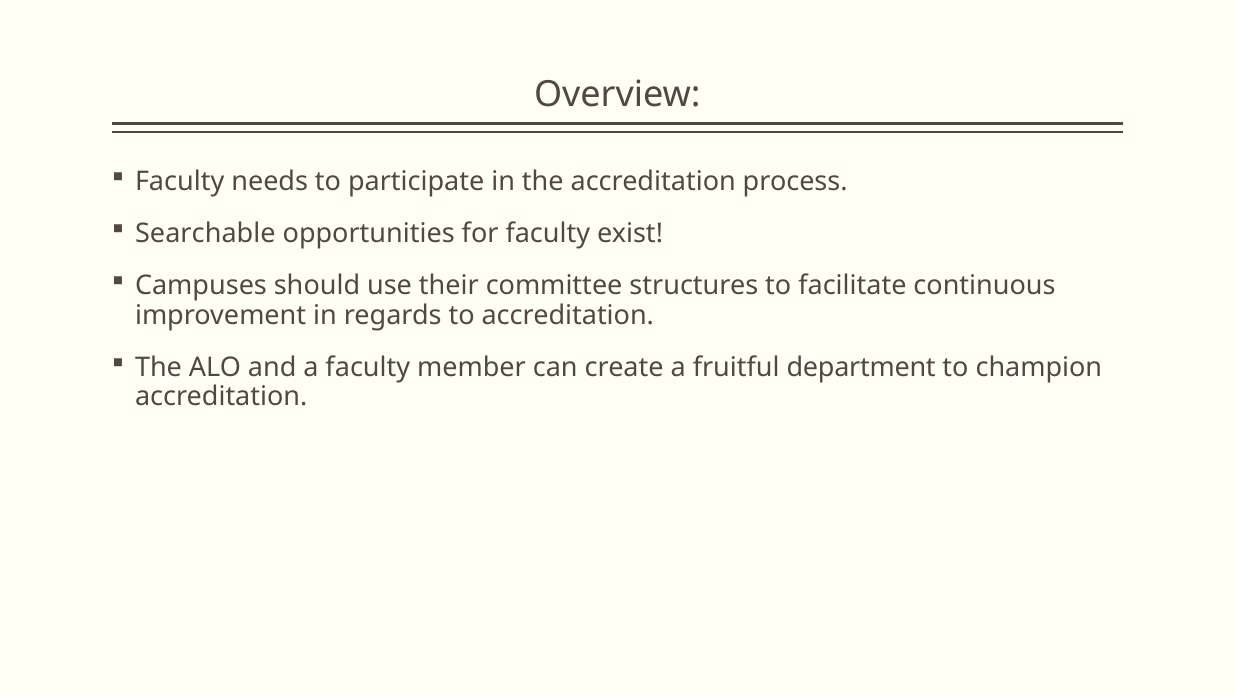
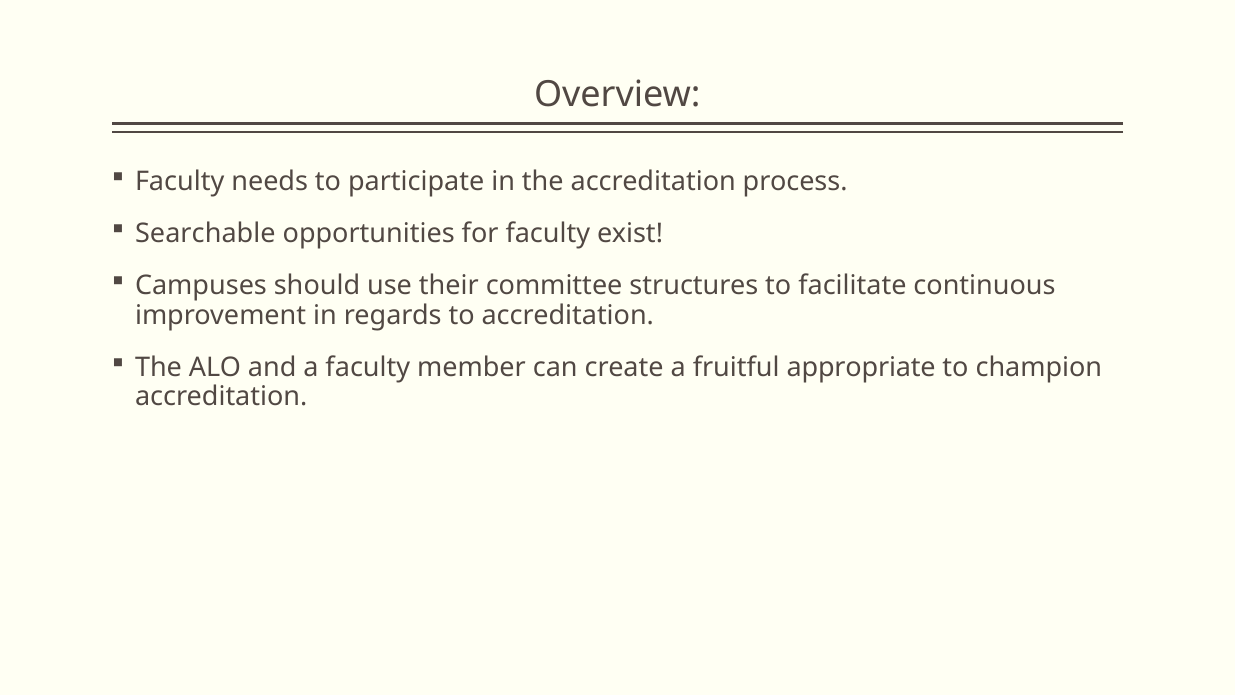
department: department -> appropriate
